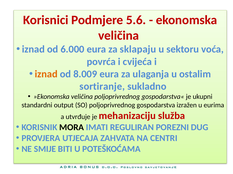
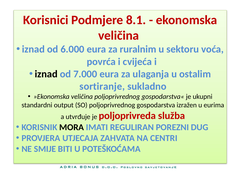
5.6: 5.6 -> 8.1
sklapaju: sklapaju -> ruralnim
iznad at (46, 74) colour: orange -> black
8.009: 8.009 -> 7.000
mehanizaciju: mehanizaciju -> poljoprivreda
